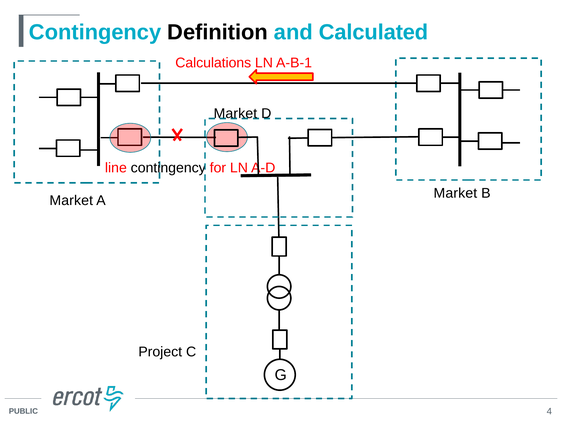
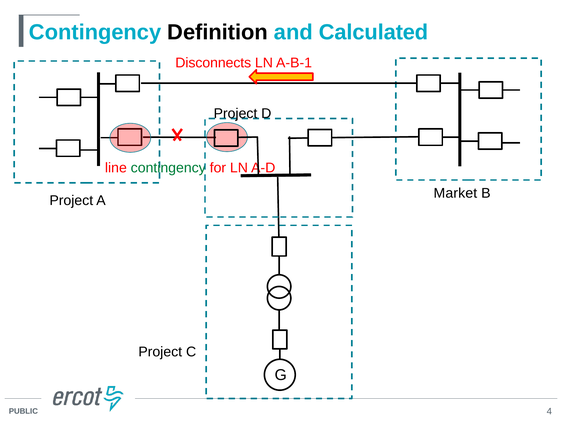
Calculations: Calculations -> Disconnects
Market at (235, 114): Market -> Project
contingency at (168, 168) colour: black -> green
Market at (71, 201): Market -> Project
